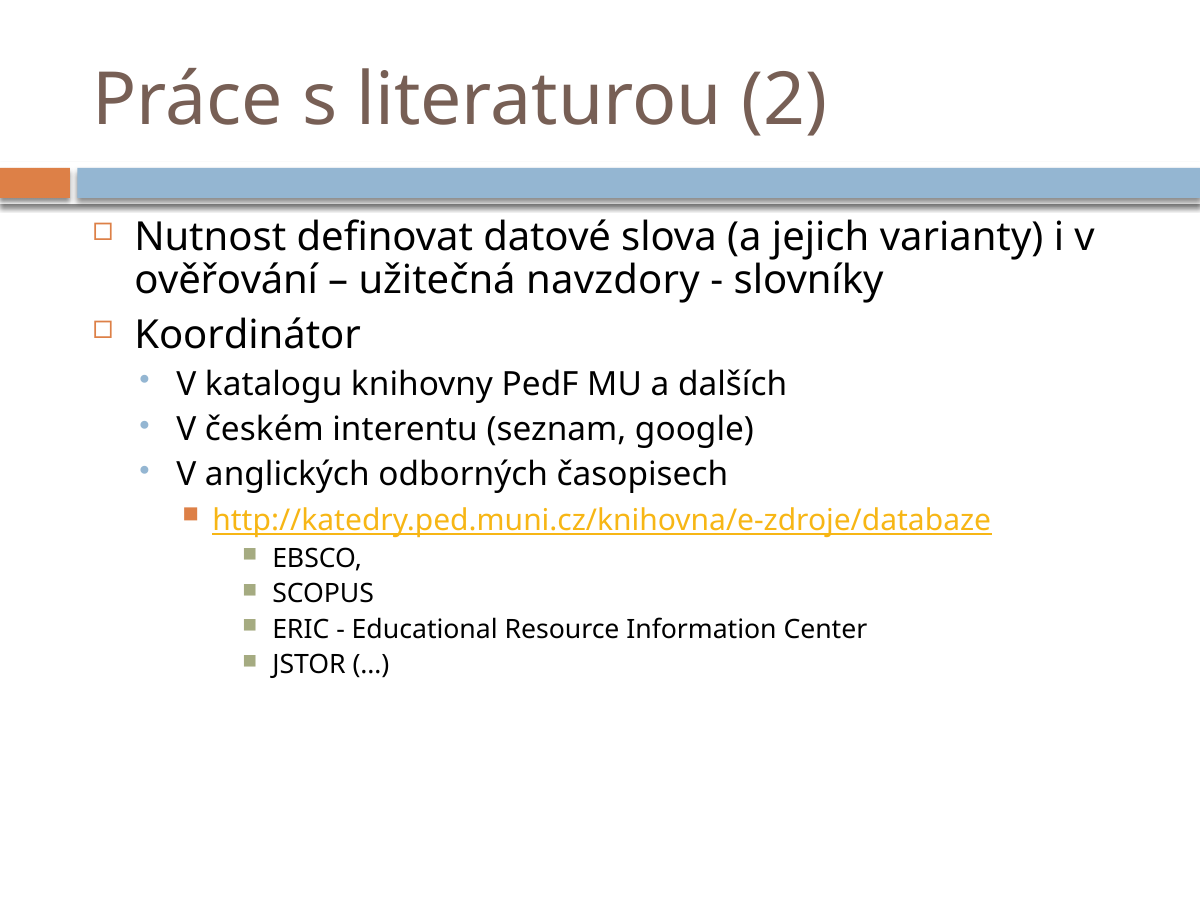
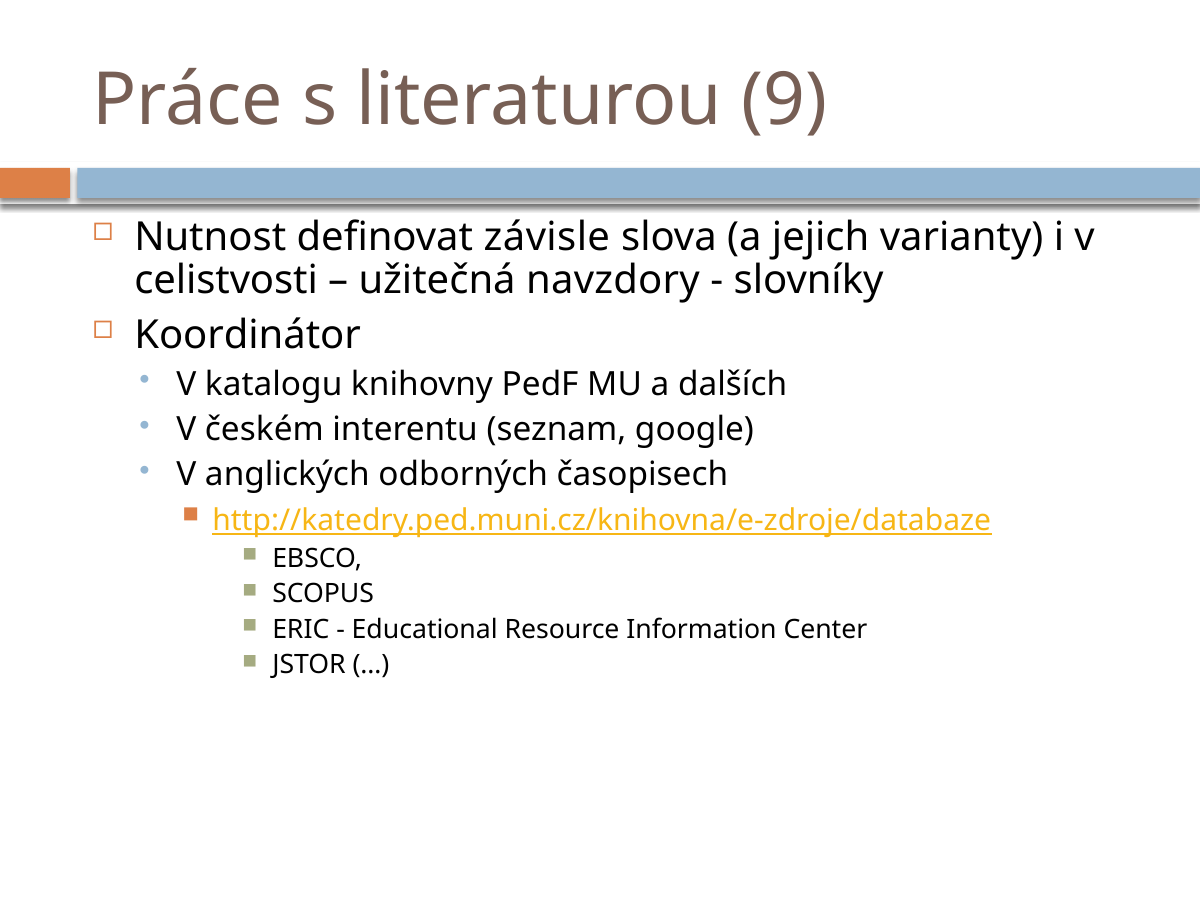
2: 2 -> 9
datové: datové -> závisle
ověřování: ověřování -> celistvosti
